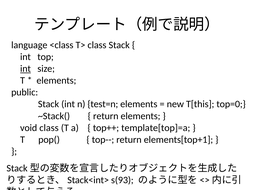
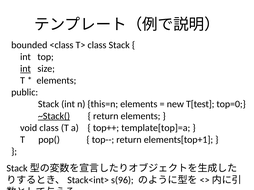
language: language -> bounded
test=n: test=n -> this=n
T[this: T[this -> T[test
~Stack( underline: none -> present
s(93: s(93 -> s(96
